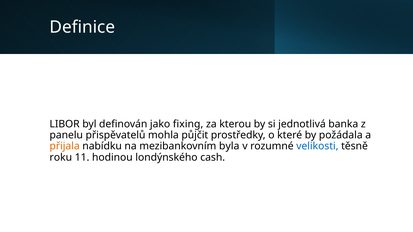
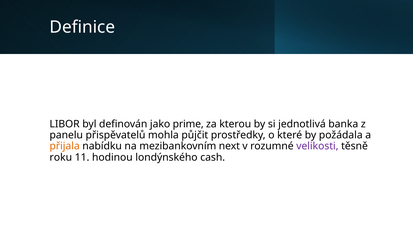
fixing: fixing -> prime
byla: byla -> next
velikosti colour: blue -> purple
